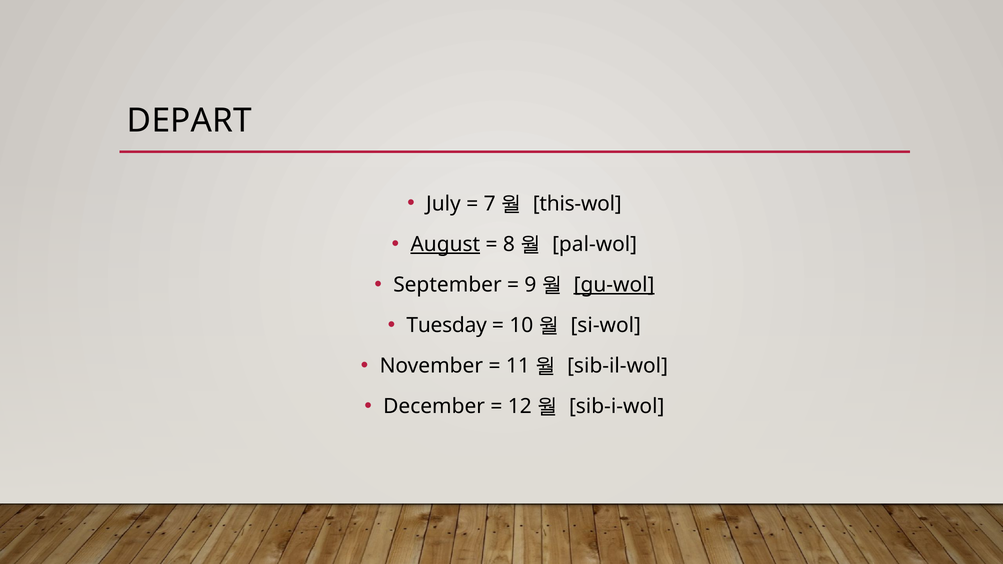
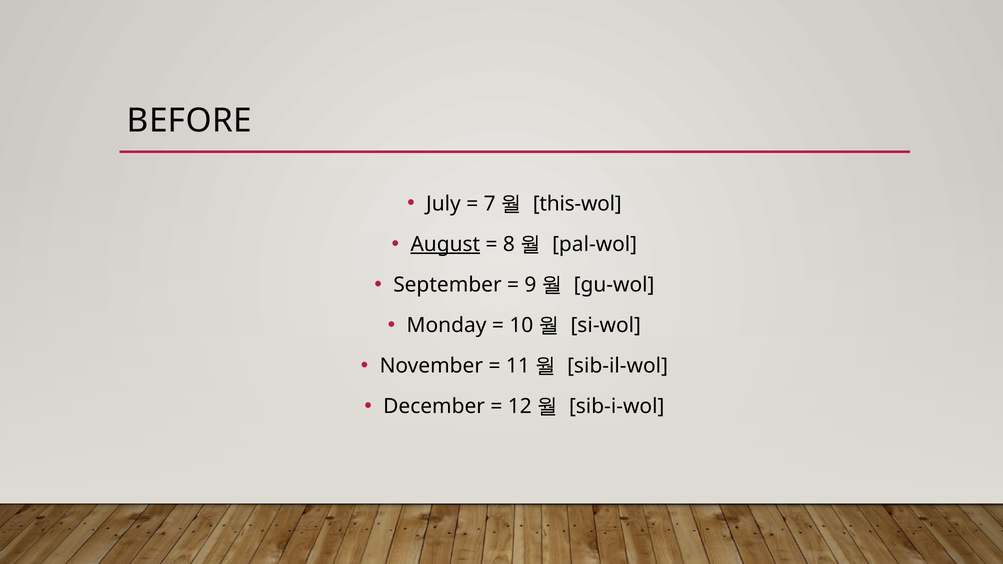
DEPART: DEPART -> BEFORE
gu-wol underline: present -> none
Tuesday: Tuesday -> Monday
